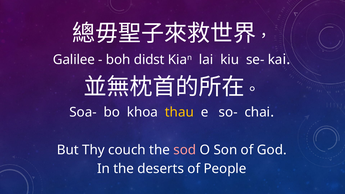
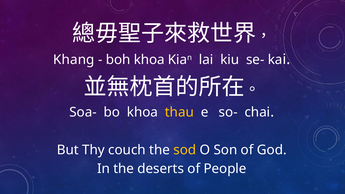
Galilee: Galilee -> Khang
boh didst: didst -> khoa
sod colour: pink -> yellow
